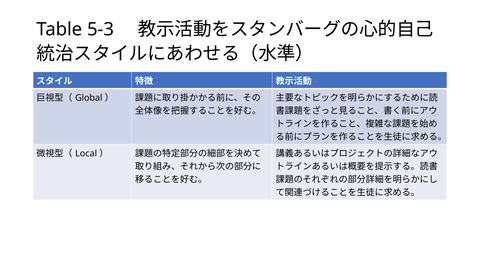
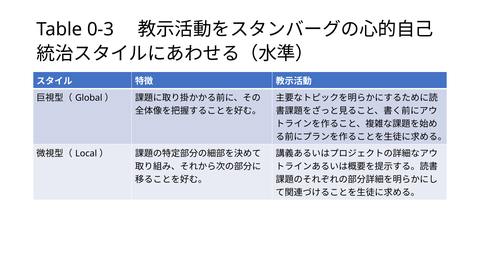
5-3: 5-3 -> 0-3
